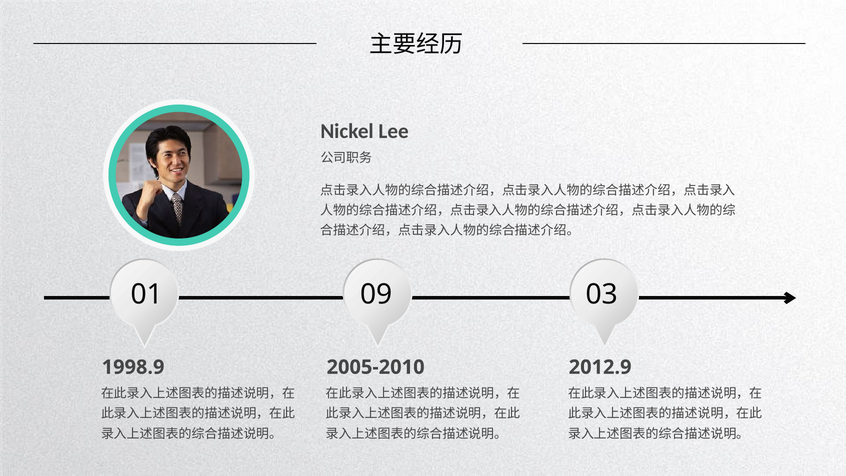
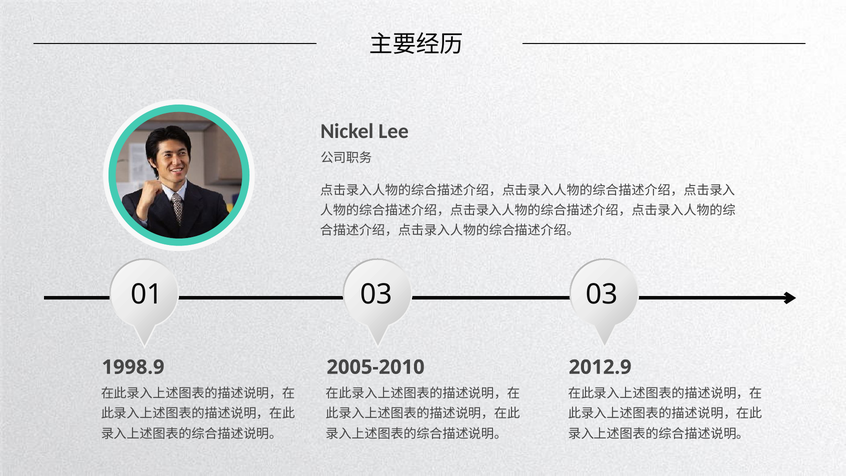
01 09: 09 -> 03
